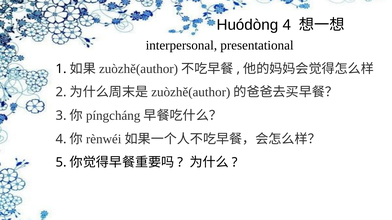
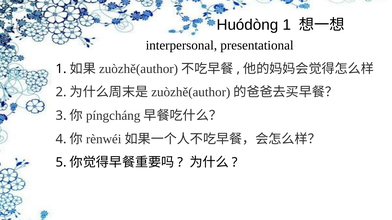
Huódòng 4: 4 -> 1
